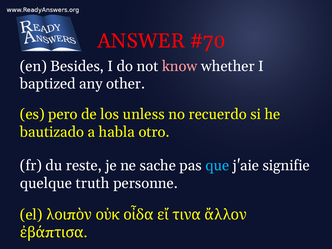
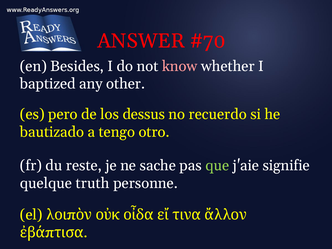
unless: unless -> dessus
habla: habla -> tengo
que colour: light blue -> light green
